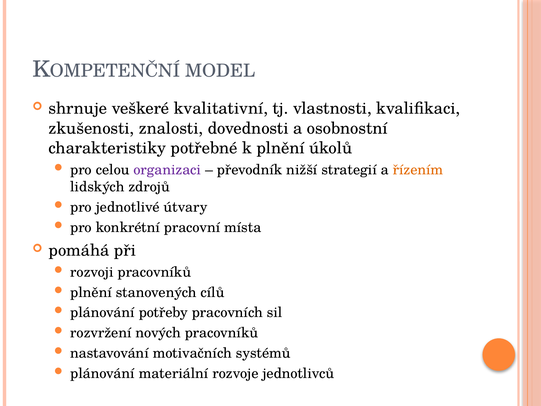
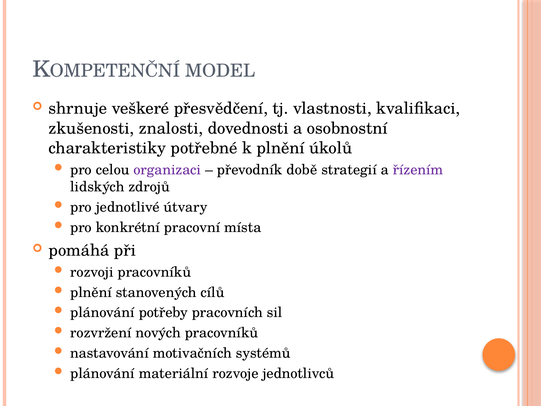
kvalitativní: kvalitativní -> přesvědčení
nižší: nižší -> době
řízením colour: orange -> purple
